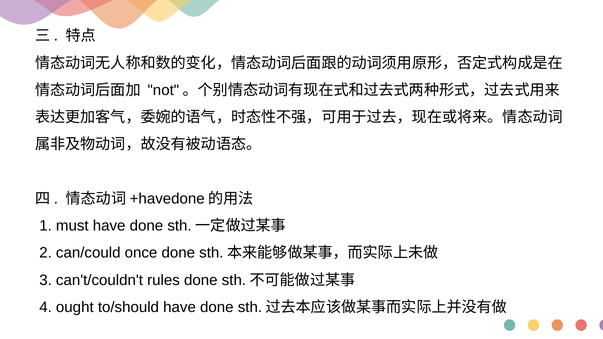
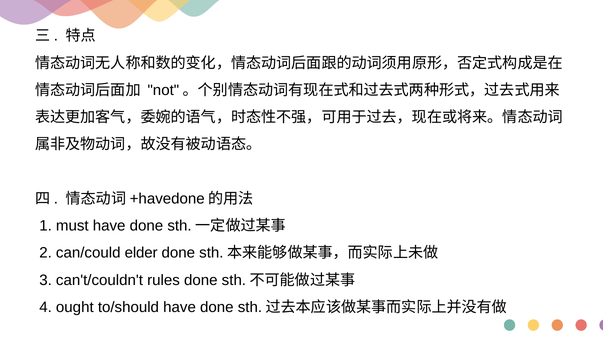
once: once -> elder
